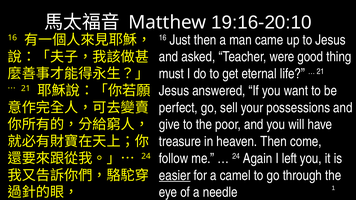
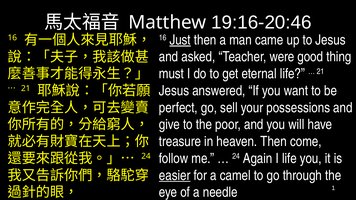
19:16-20:10: 19:16-20:10 -> 19:16-20:46
Just underline: none -> present
I left: left -> life
